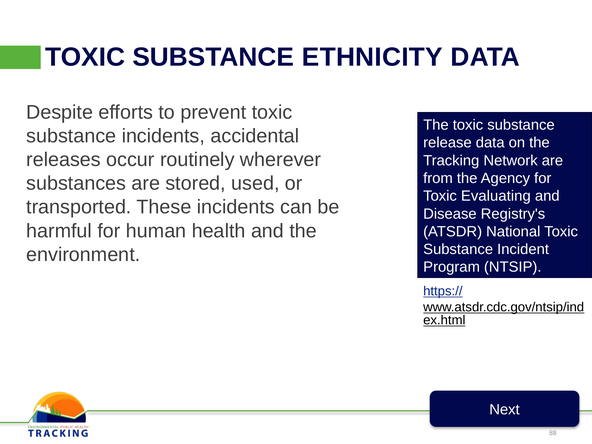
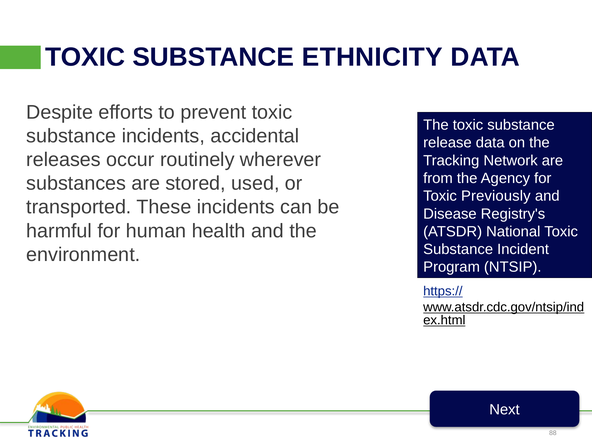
Evaluating: Evaluating -> Previously
